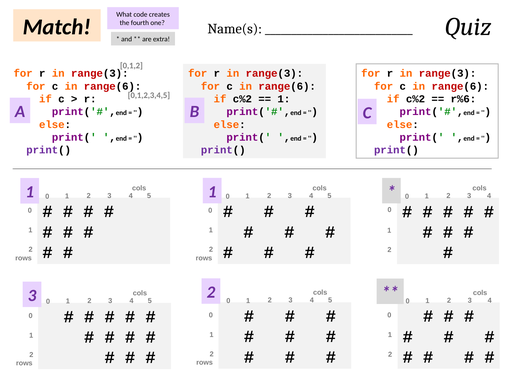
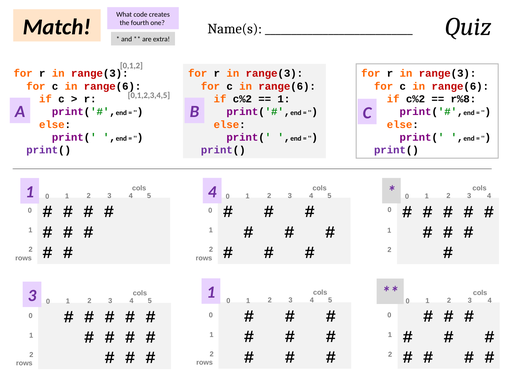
r%6: r%6 -> r%8
1 1: 1 -> 4
3 2: 2 -> 1
